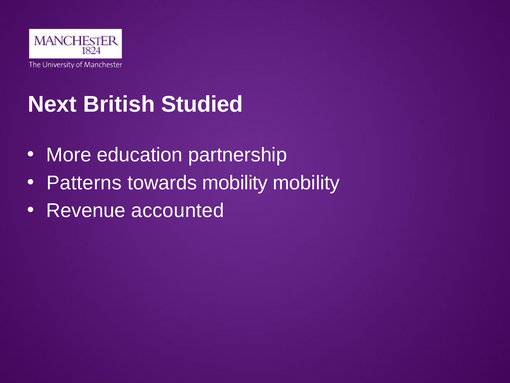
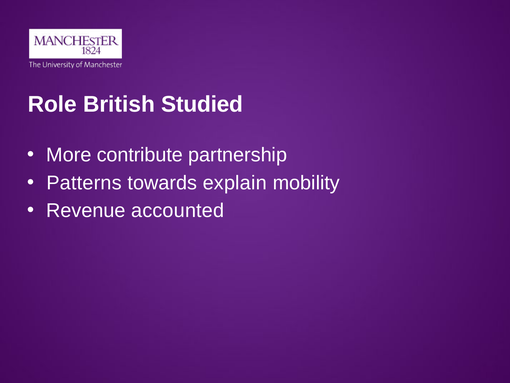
Next: Next -> Role
education: education -> contribute
towards mobility: mobility -> explain
